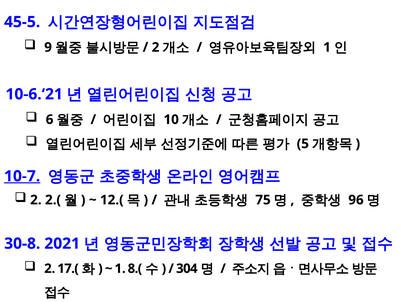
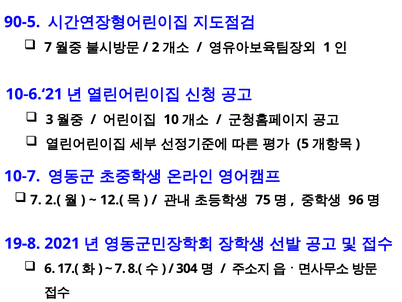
45-5: 45-5 -> 90-5
9 at (48, 47): 9 -> 7
6: 6 -> 3
10-7 underline: present -> none
2 at (36, 200): 2 -> 7
30-8: 30-8 -> 19-8
2 at (50, 268): 2 -> 6
1 at (120, 268): 1 -> 7
